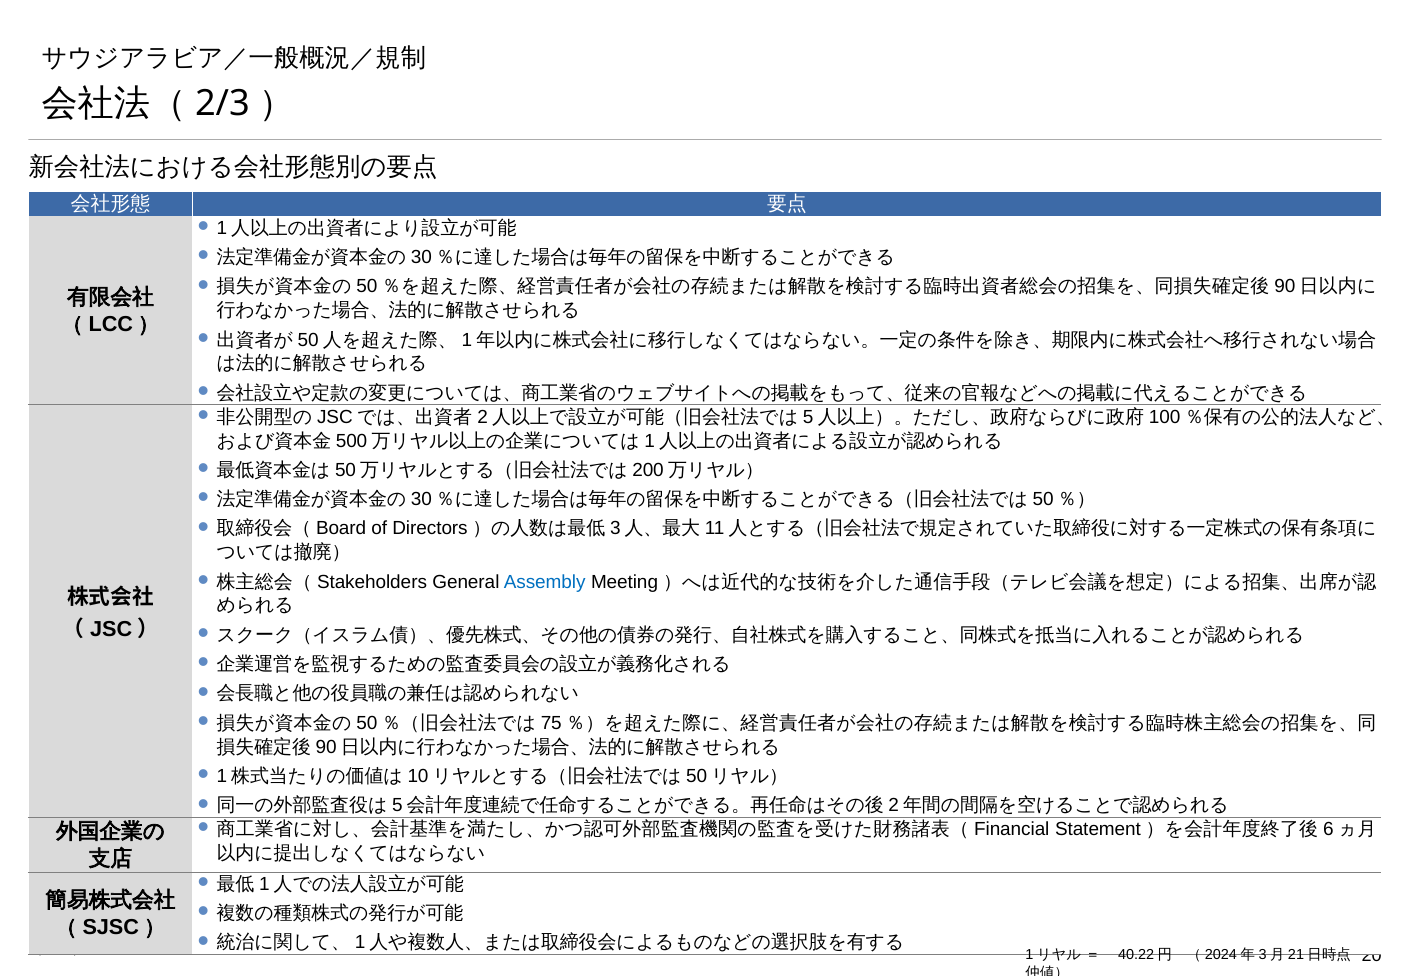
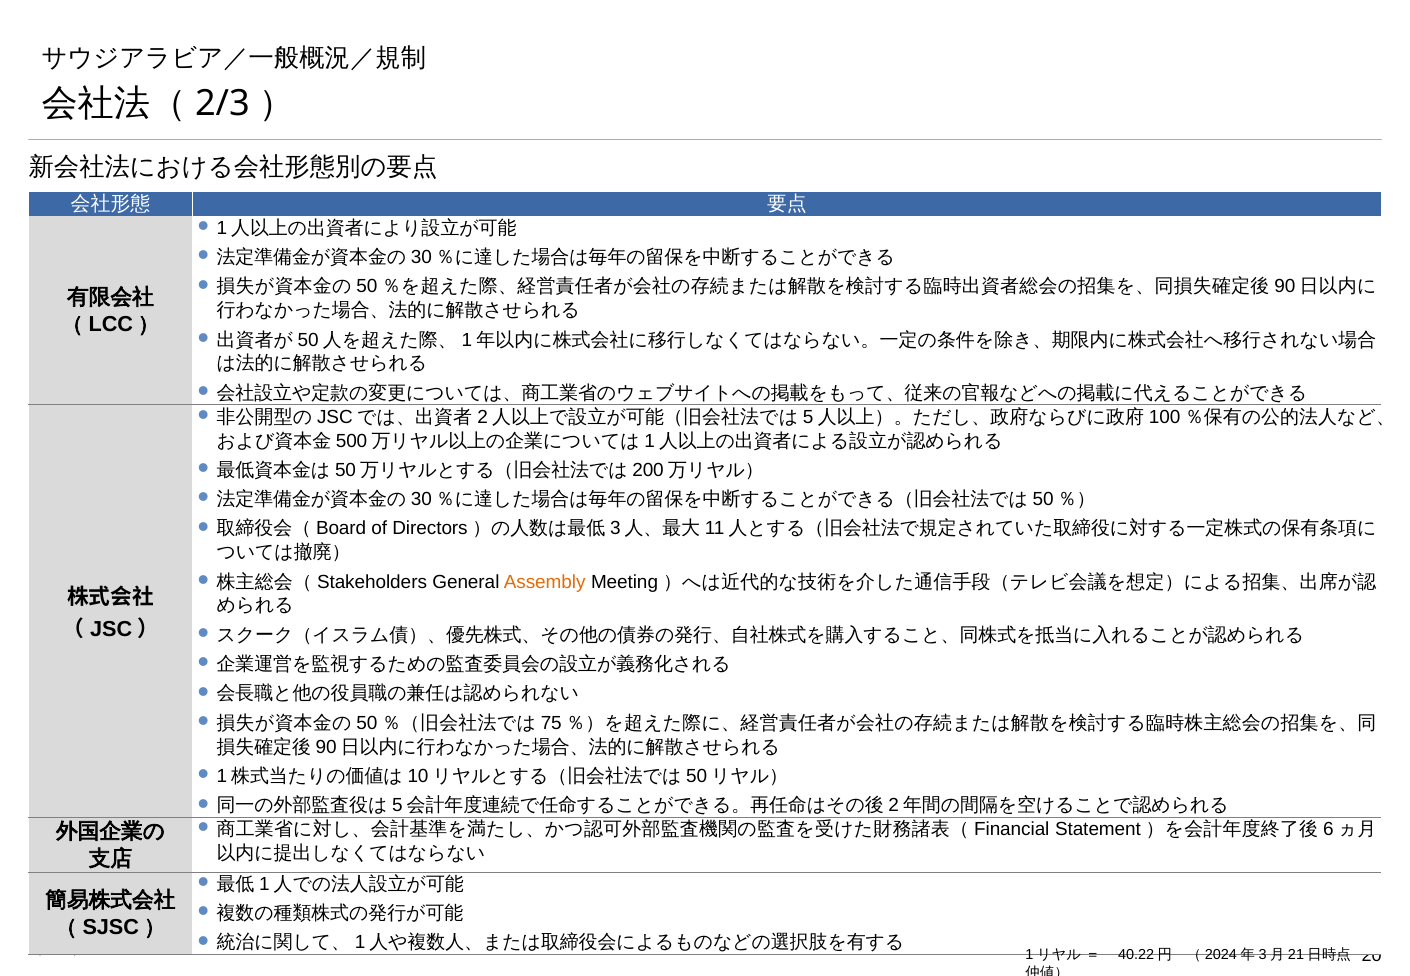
Assembly colour: blue -> orange
